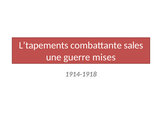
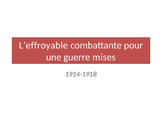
L’tapements: L’tapements -> L’effroyable
sales: sales -> pour
